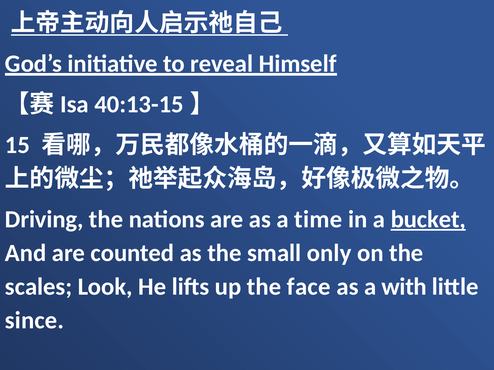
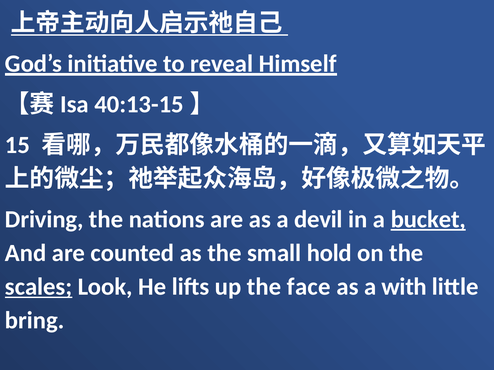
time: time -> devil
only: only -> hold
scales underline: none -> present
since: since -> bring
